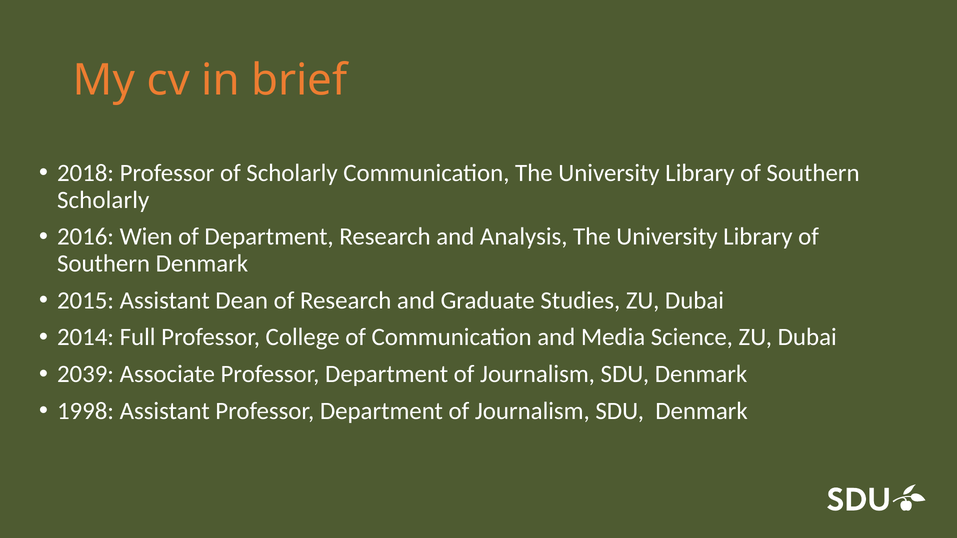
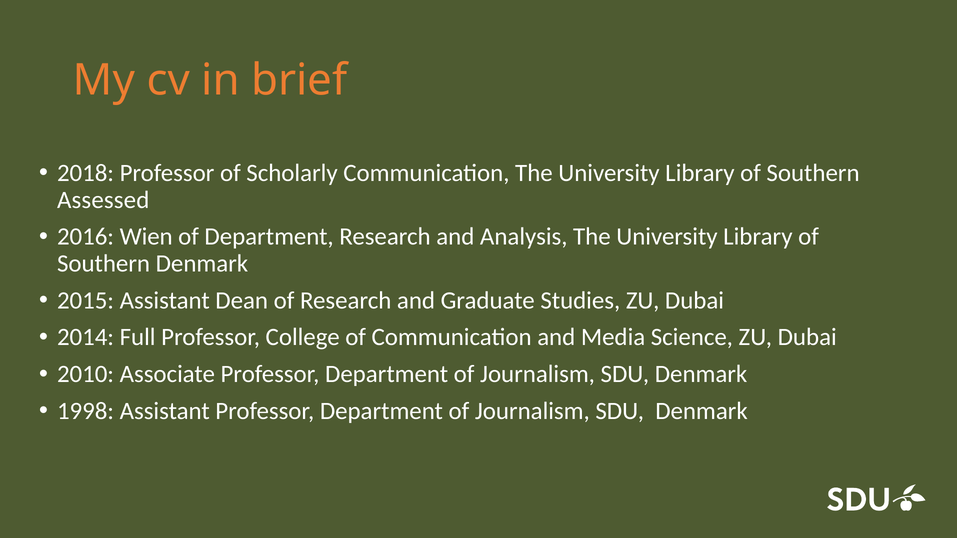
Scholarly at (103, 200): Scholarly -> Assessed
2039: 2039 -> 2010
